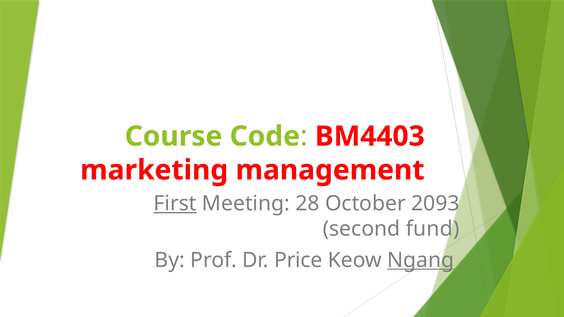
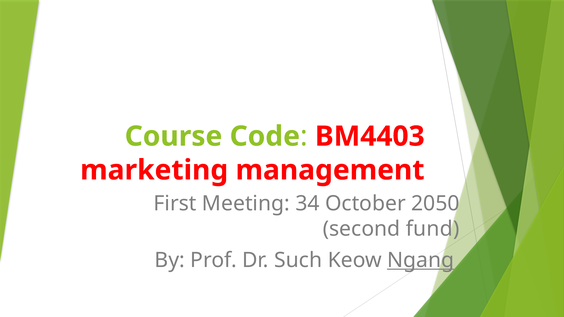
First underline: present -> none
28: 28 -> 34
2093: 2093 -> 2050
Price: Price -> Such
